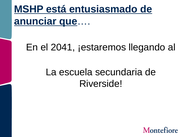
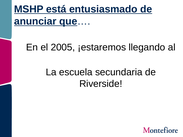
2041: 2041 -> 2005
